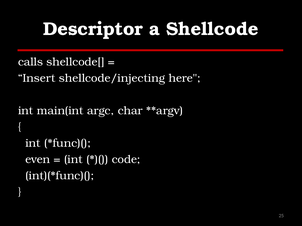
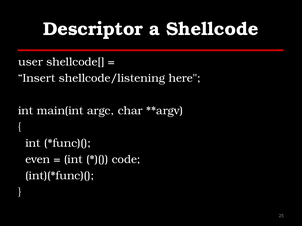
calls: calls -> user
shellcode/injecting: shellcode/injecting -> shellcode/listening
